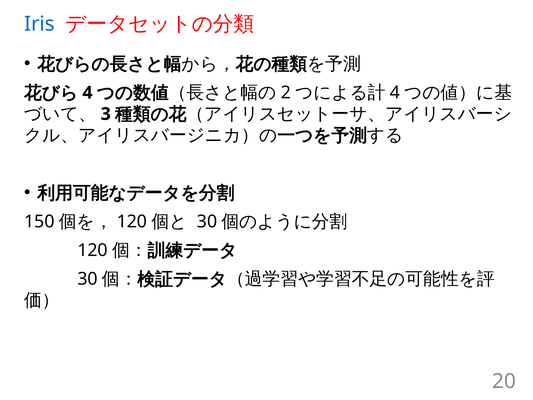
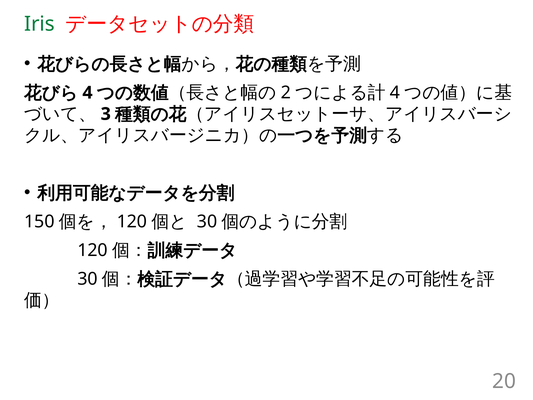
Iris colour: blue -> green
